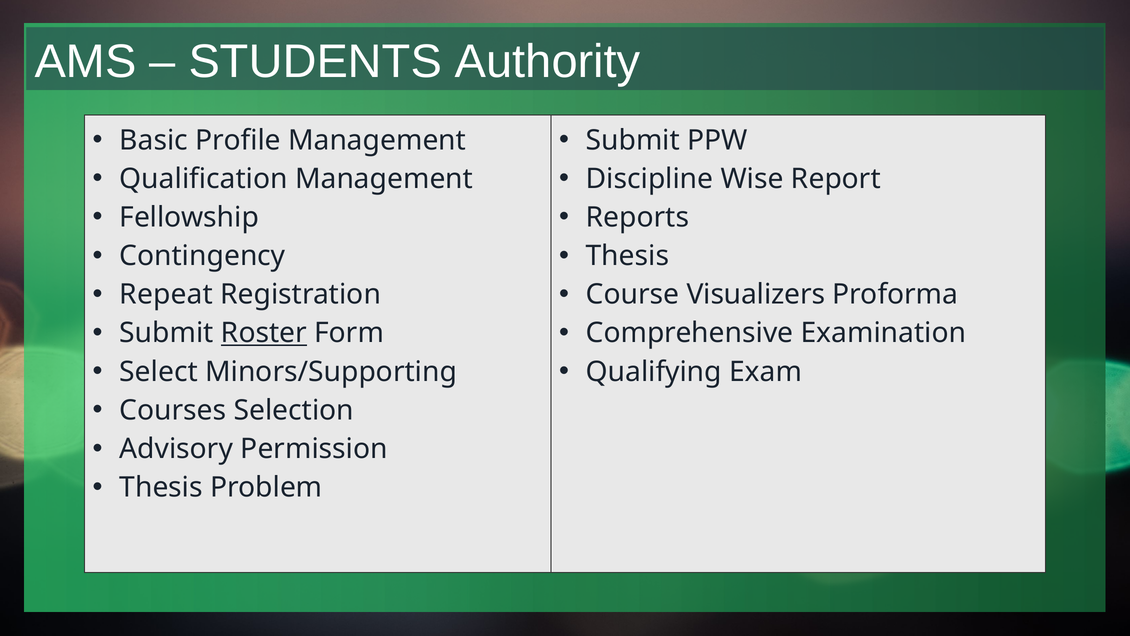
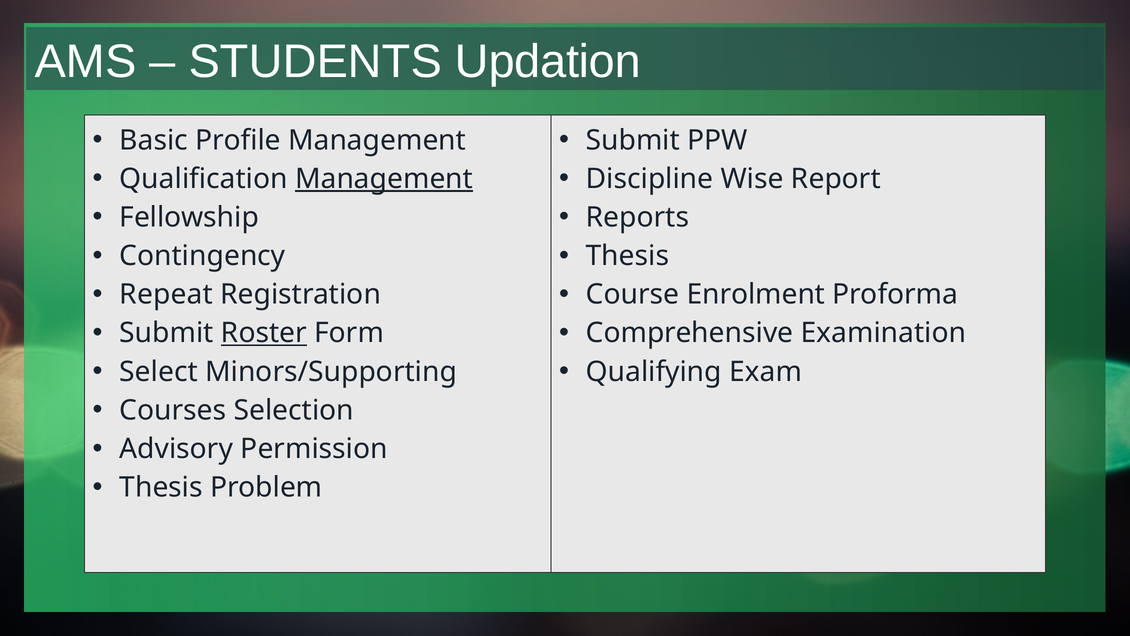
Authority: Authority -> Updation
Management at (384, 179) underline: none -> present
Visualizers: Visualizers -> Enrolment
